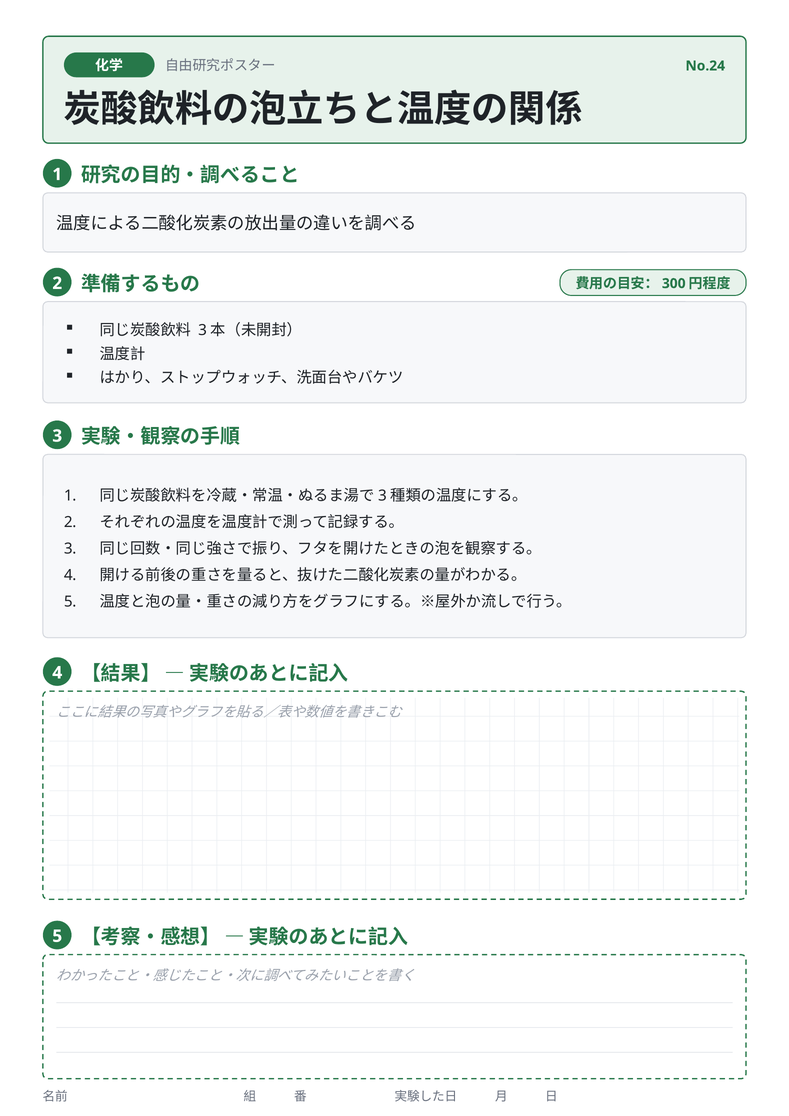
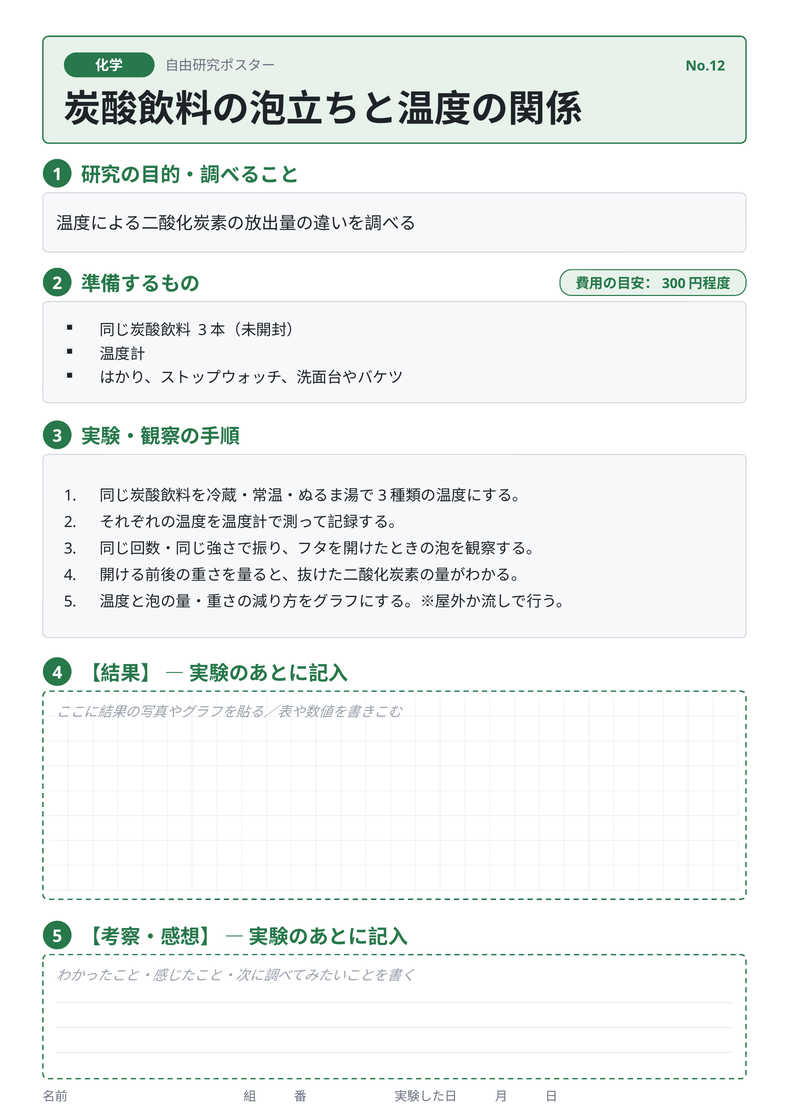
No.24: No.24 -> No.12
